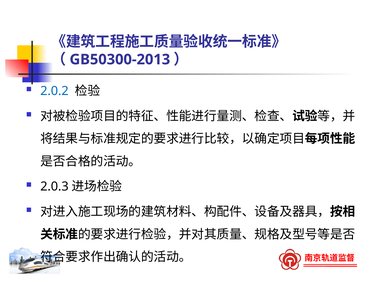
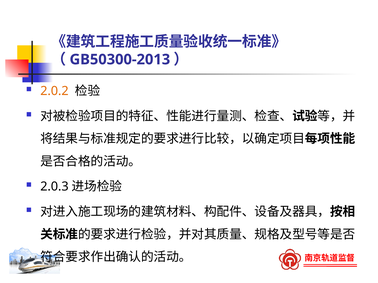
2.0.2 colour: blue -> orange
